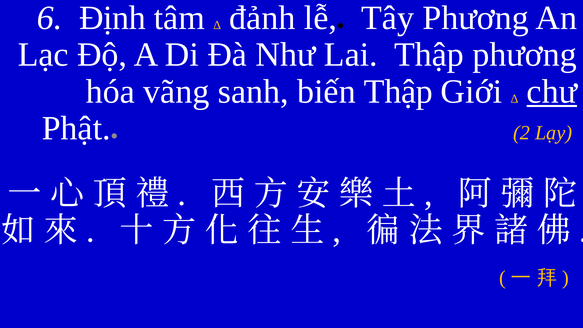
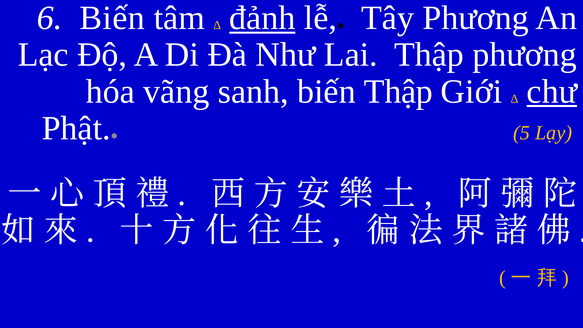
6 Định: Định -> Biến
đảnh underline: none -> present
2: 2 -> 5
